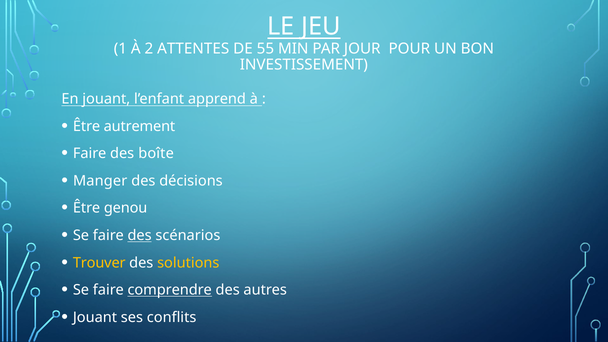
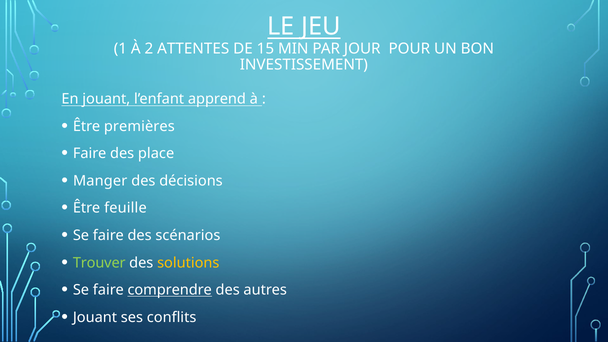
55: 55 -> 15
autrement: autrement -> premières
boîte: boîte -> place
genou: genou -> feuille
des at (140, 235) underline: present -> none
Trouver colour: yellow -> light green
